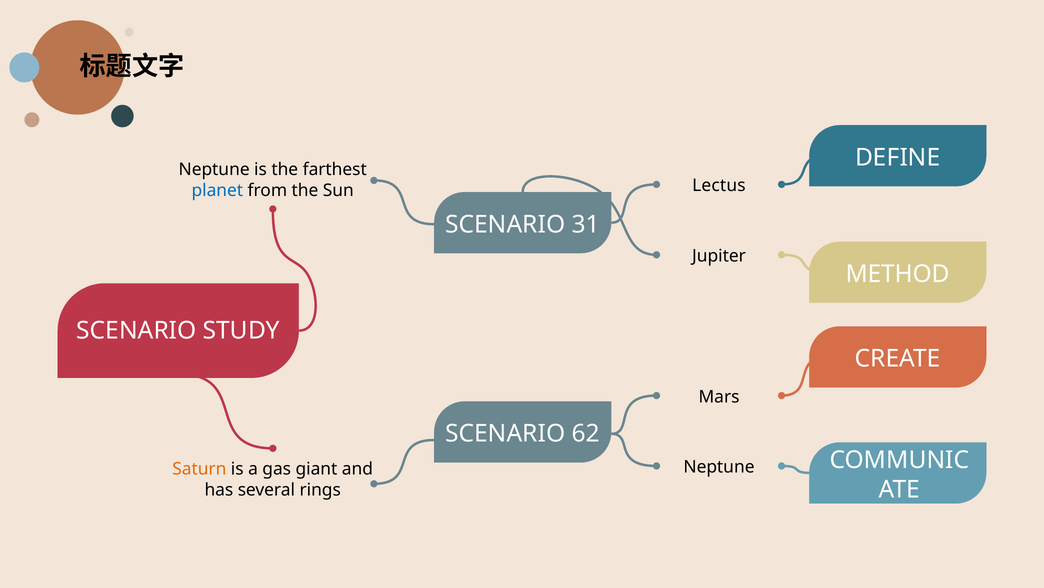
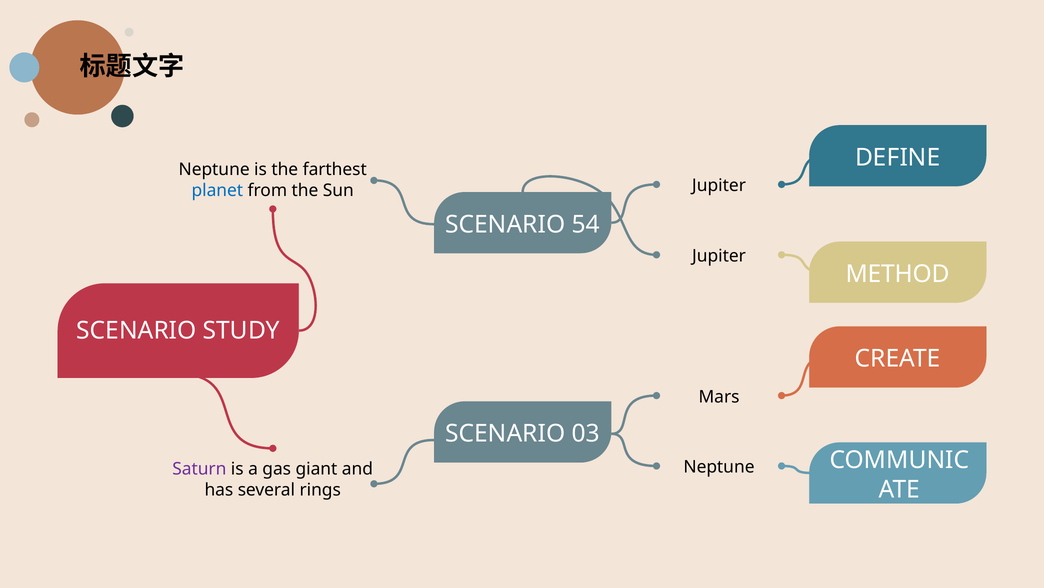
Lectus at (719, 185): Lectus -> Jupiter
31: 31 -> 54
62: 62 -> 03
Saturn colour: orange -> purple
